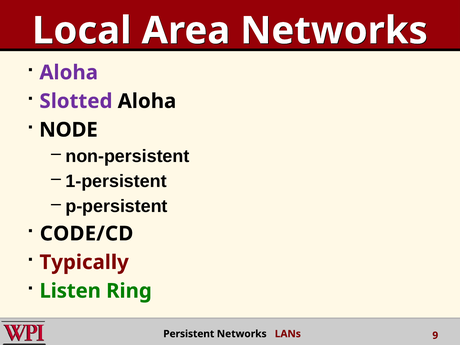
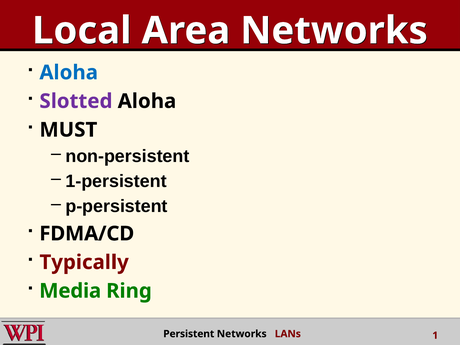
Aloha at (69, 73) colour: purple -> blue
NODE: NODE -> MUST
CODE/CD: CODE/CD -> FDMA/CD
Listen: Listen -> Media
9: 9 -> 1
